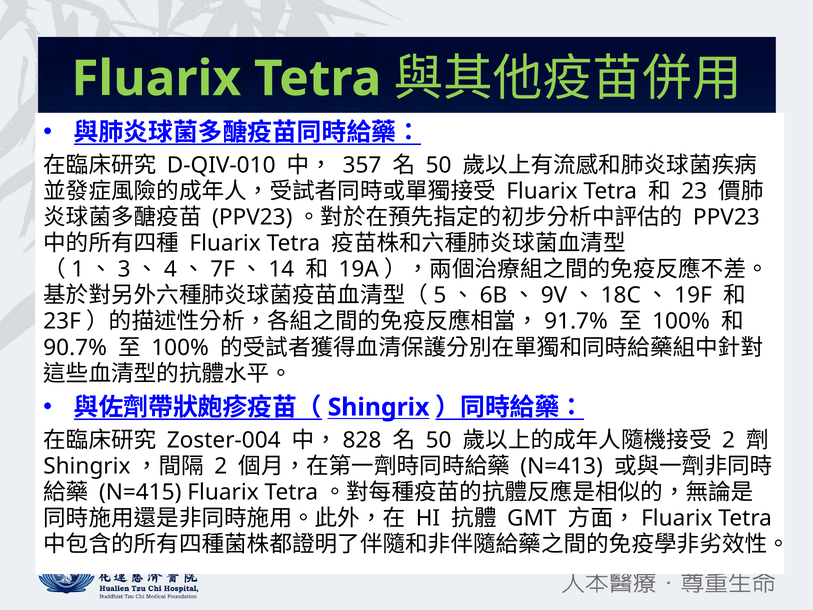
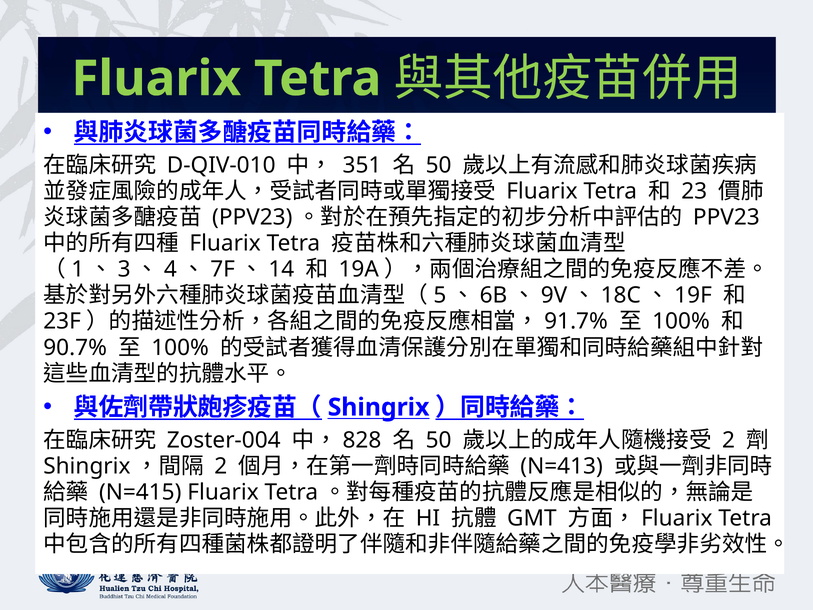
357: 357 -> 351
